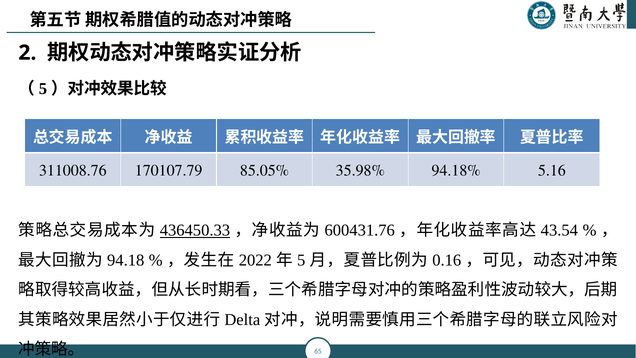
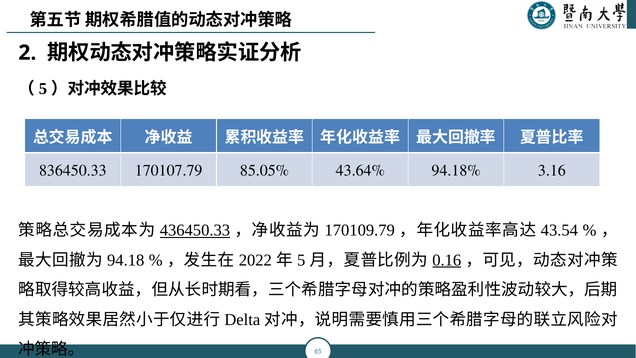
311008.76: 311008.76 -> 836450.33
35.98%: 35.98% -> 43.64%
5.16: 5.16 -> 3.16
600431.76: 600431.76 -> 170109.79
0.16 underline: none -> present
